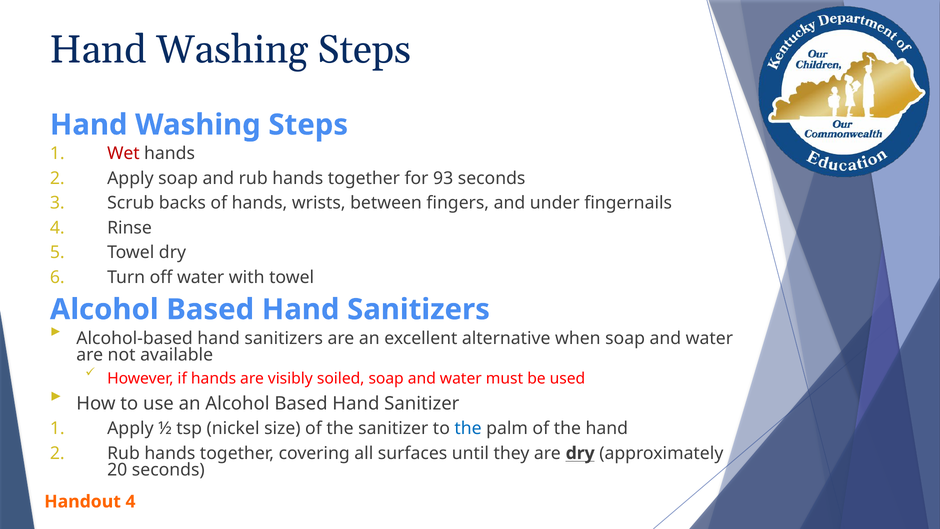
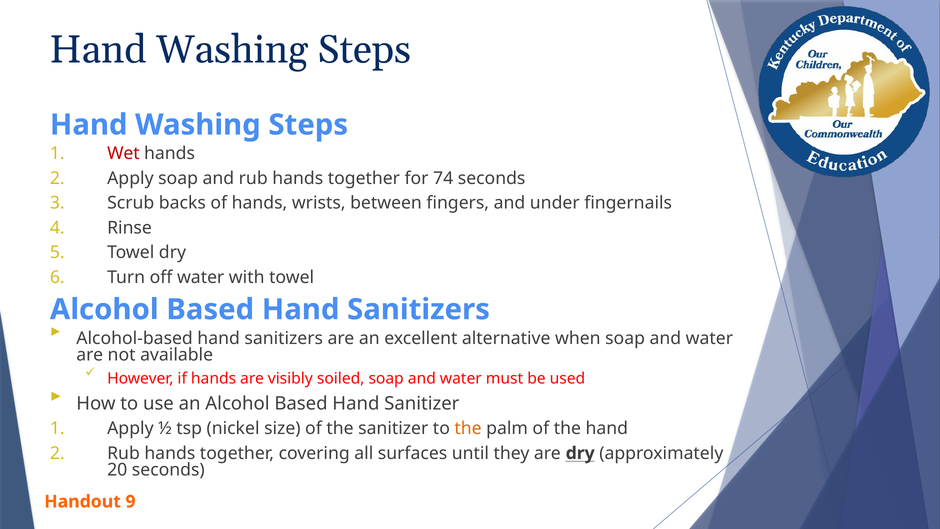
93: 93 -> 74
the at (468, 428) colour: blue -> orange
Handout 4: 4 -> 9
